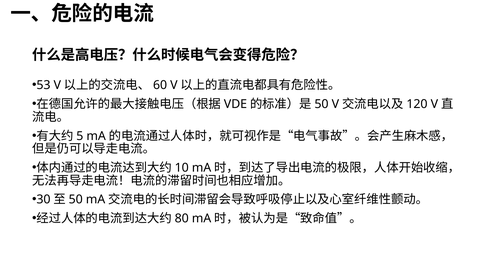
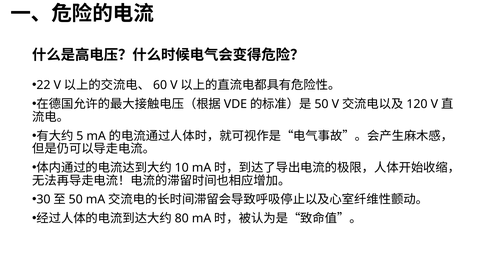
53: 53 -> 22
